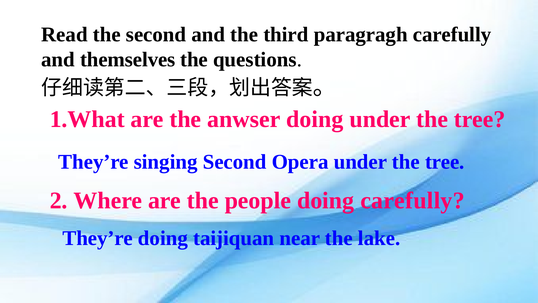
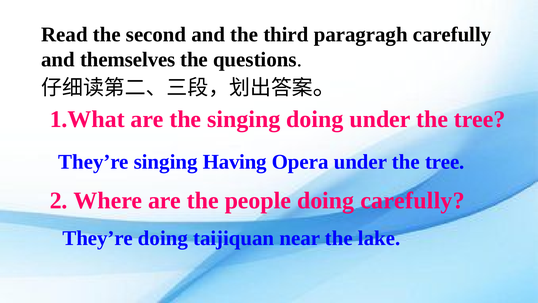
the anwser: anwser -> singing
singing Second: Second -> Having
